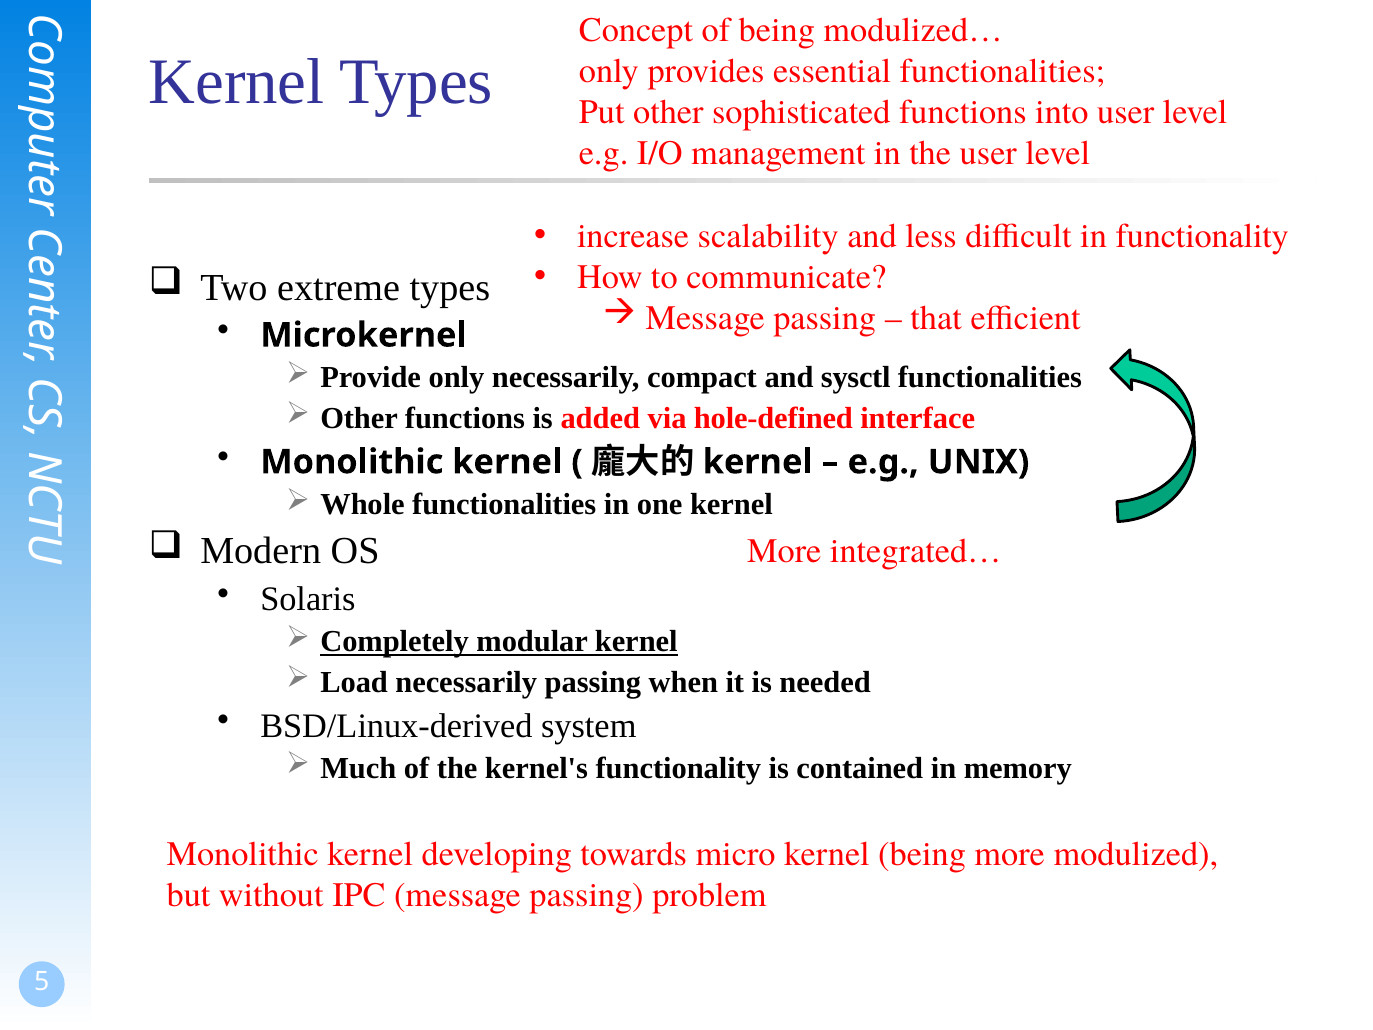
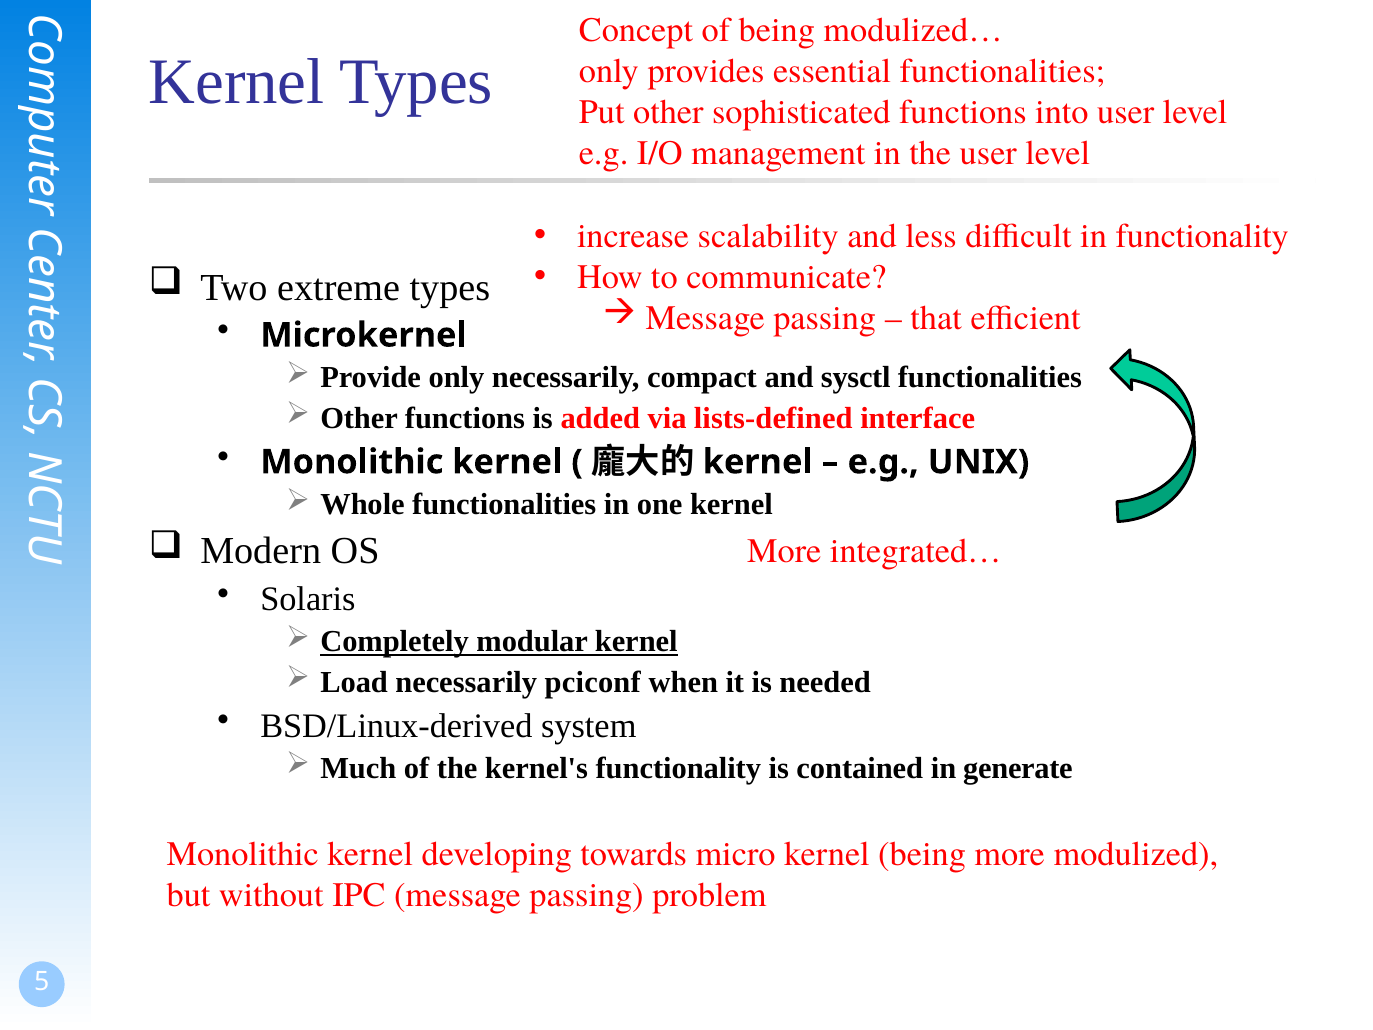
hole-defined: hole-defined -> lists-defined
necessarily passing: passing -> pciconf
memory: memory -> generate
